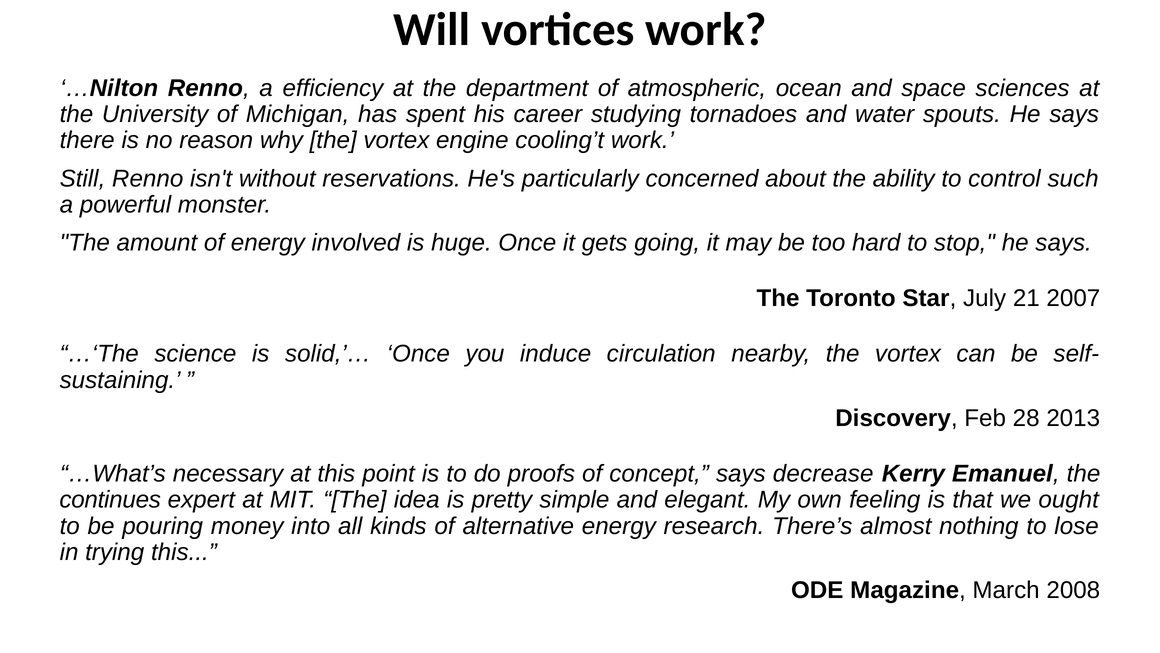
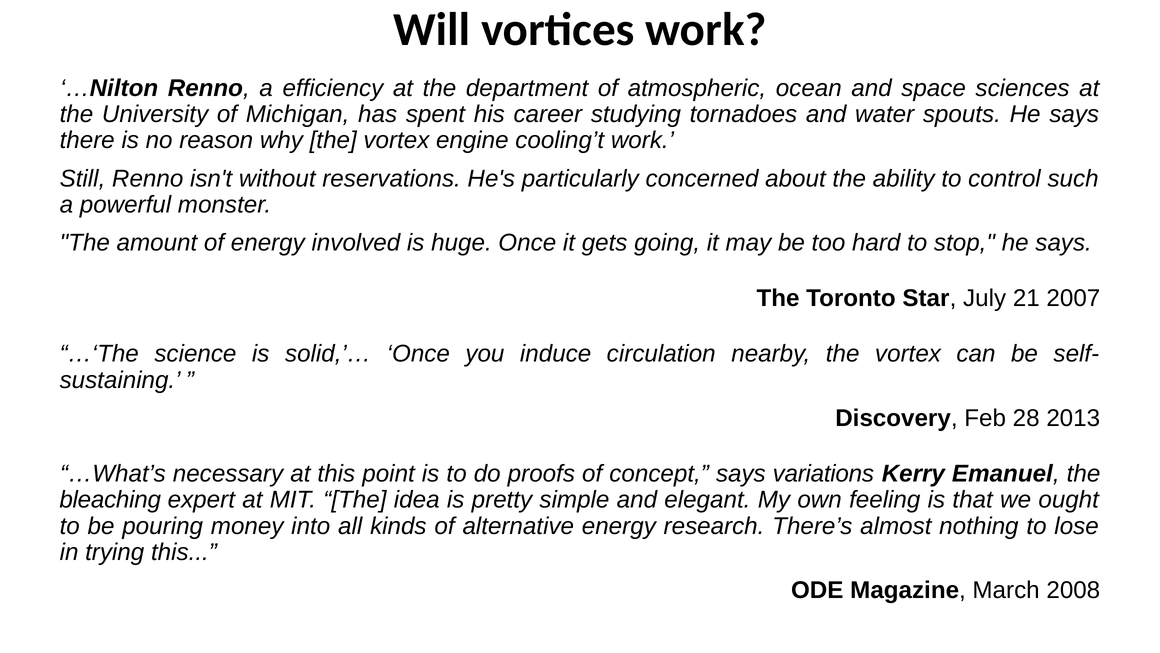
decrease: decrease -> variations
continues: continues -> bleaching
